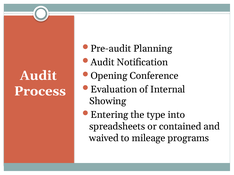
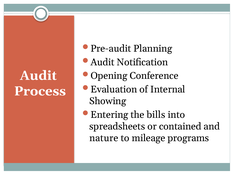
type: type -> bills
waived: waived -> nature
